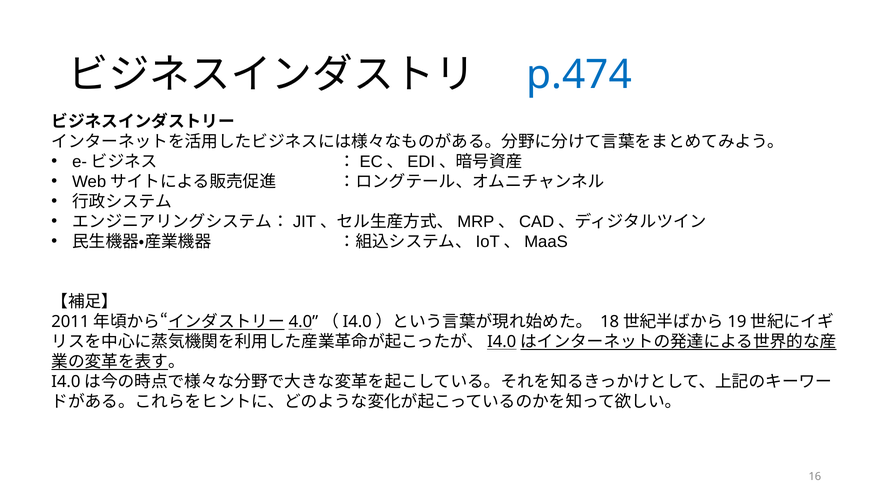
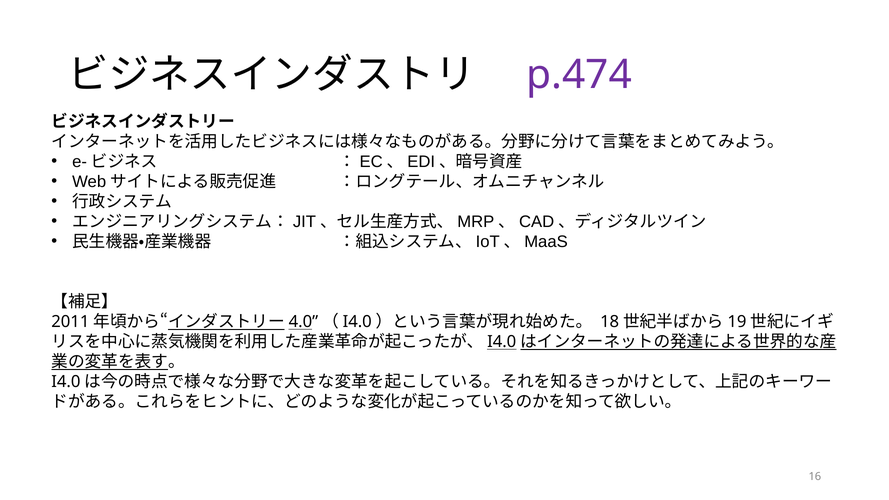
p.474 colour: blue -> purple
